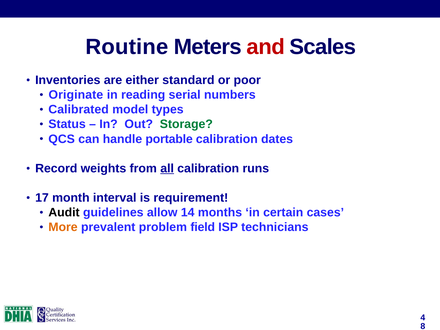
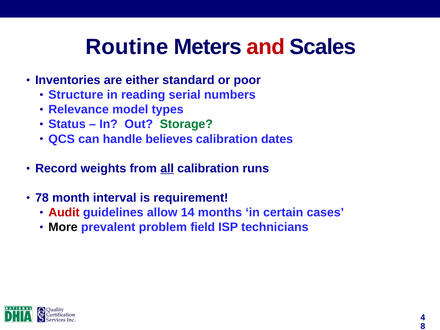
Originate: Originate -> Structure
Calibrated: Calibrated -> Relevance
portable: portable -> believes
17: 17 -> 78
Audit colour: black -> red
More colour: orange -> black
